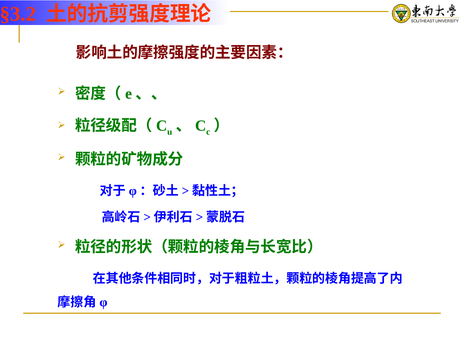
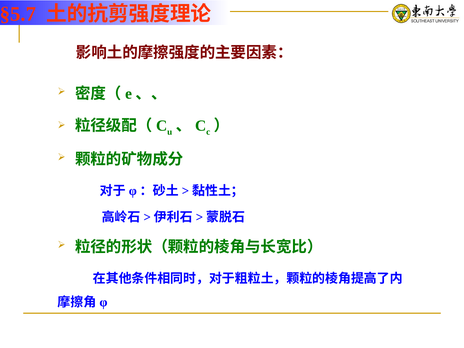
§3.2: §3.2 -> §5.7
